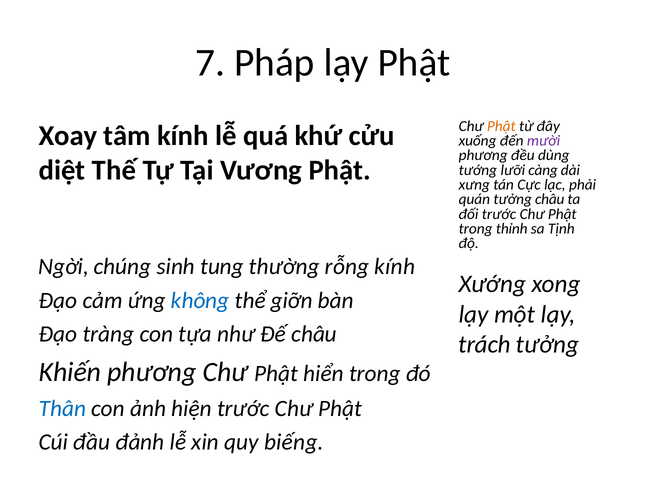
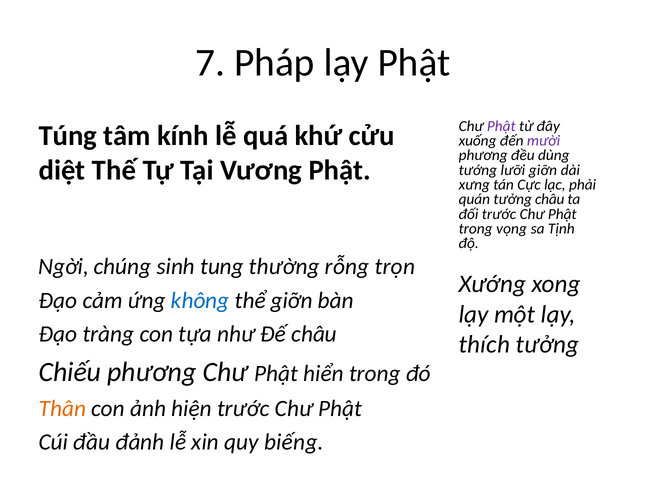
Phật at (501, 126) colour: orange -> purple
Xoay: Xoay -> Túng
lưỡi càng: càng -> giỡn
thỉnh: thỉnh -> vọng
rỗng kính: kính -> trọn
trách: trách -> thích
Khiến: Khiến -> Chiếu
Thân colour: blue -> orange
